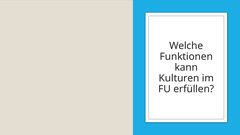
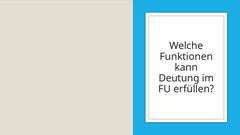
Kulturen: Kulturen -> Deutung
